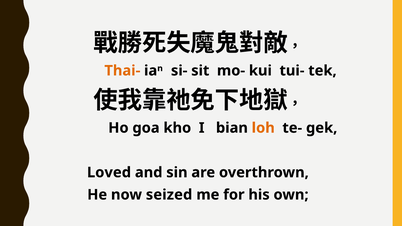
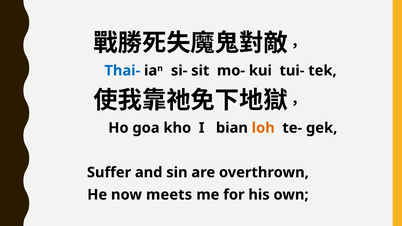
Thai- colour: orange -> blue
Loved: Loved -> Suffer
seized: seized -> meets
